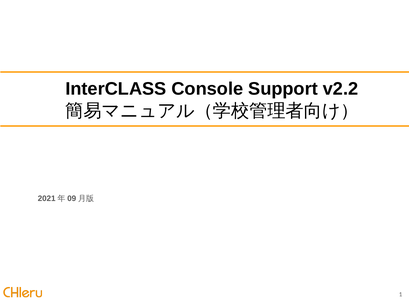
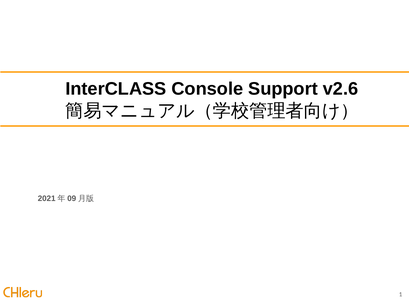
v2.2: v2.2 -> v2.6
